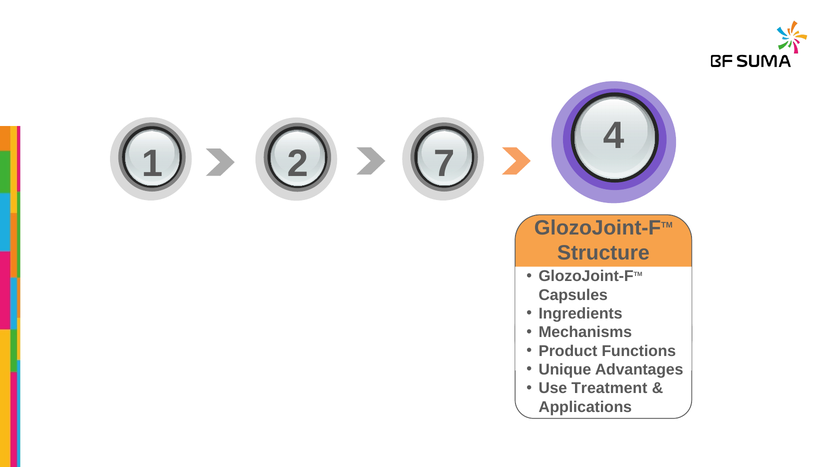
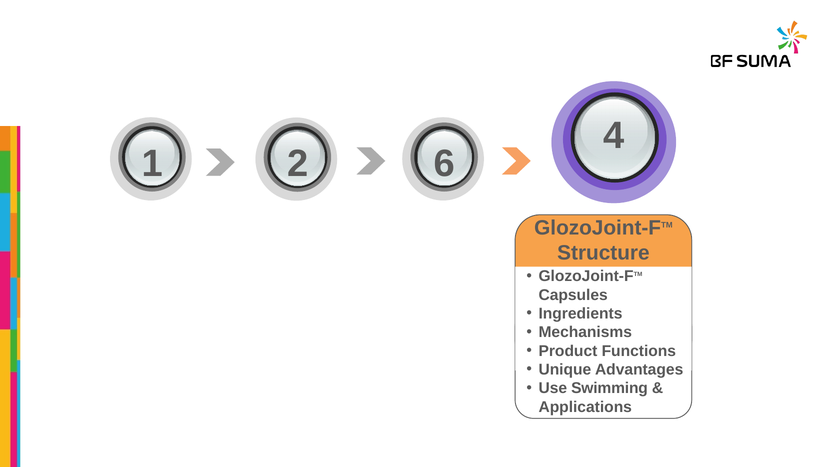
7: 7 -> 6
Treatment: Treatment -> Swimming
